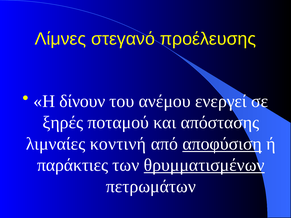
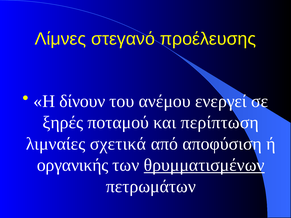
απόστασης: απόστασης -> περίπτωση
κοντινή: κοντινή -> σχετικά
αποφύσιση underline: present -> none
παράκτιες: παράκτιες -> οργανικής
